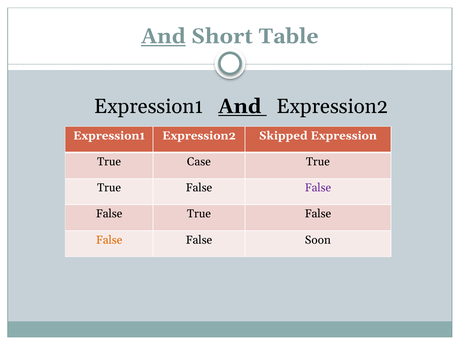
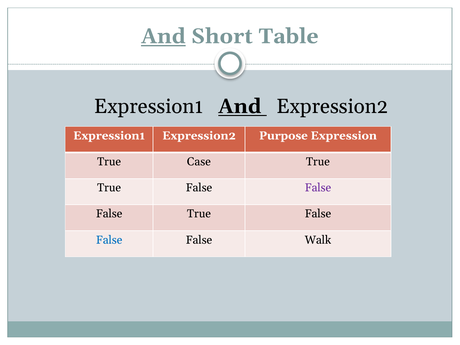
Skipped: Skipped -> Purpose
False at (109, 240) colour: orange -> blue
Soon: Soon -> Walk
